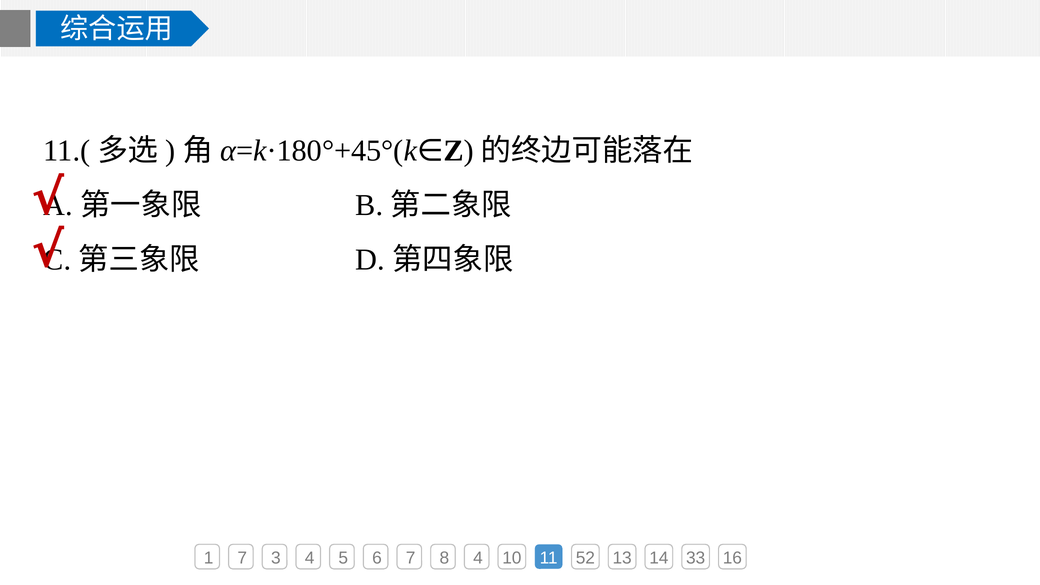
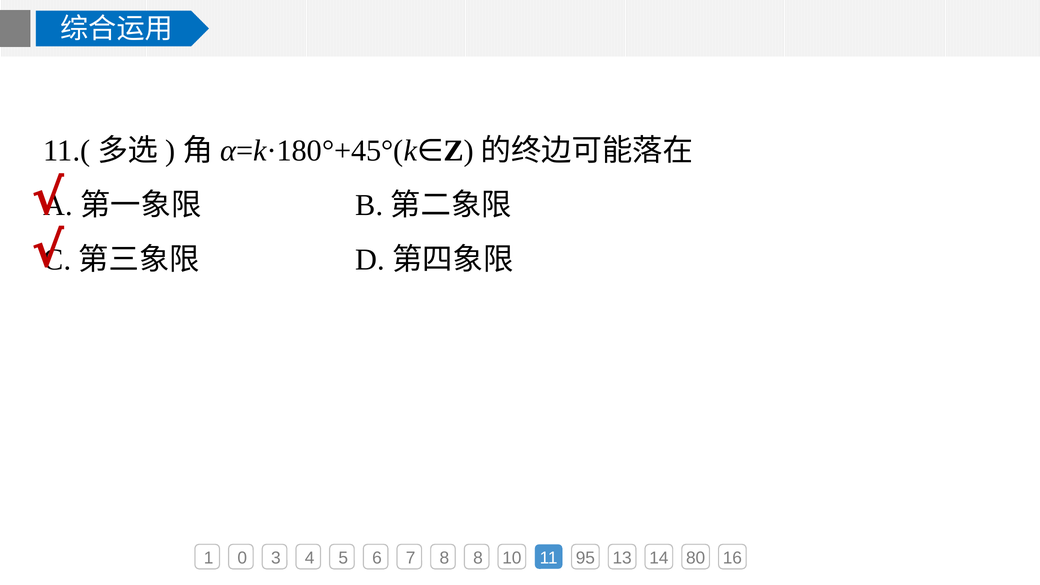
1 7: 7 -> 0
8 4: 4 -> 8
52: 52 -> 95
33: 33 -> 80
